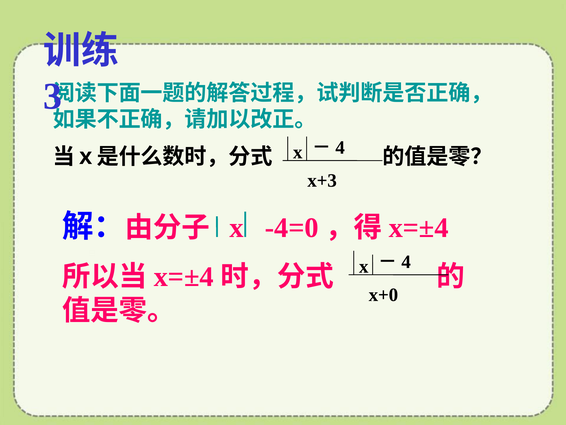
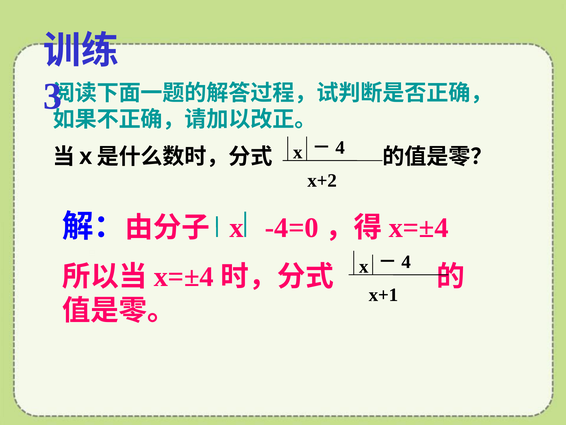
x+3: x+3 -> x+2
x+0: x+0 -> x+1
